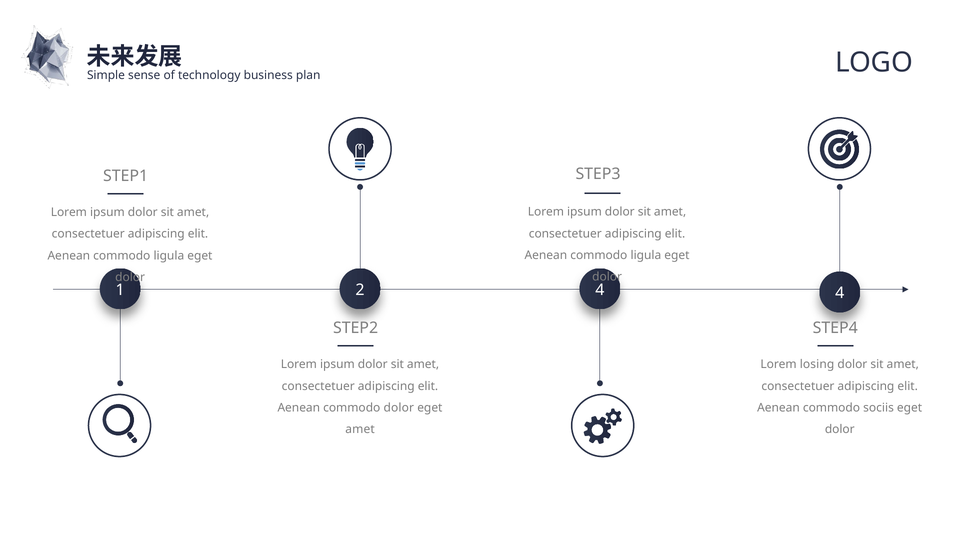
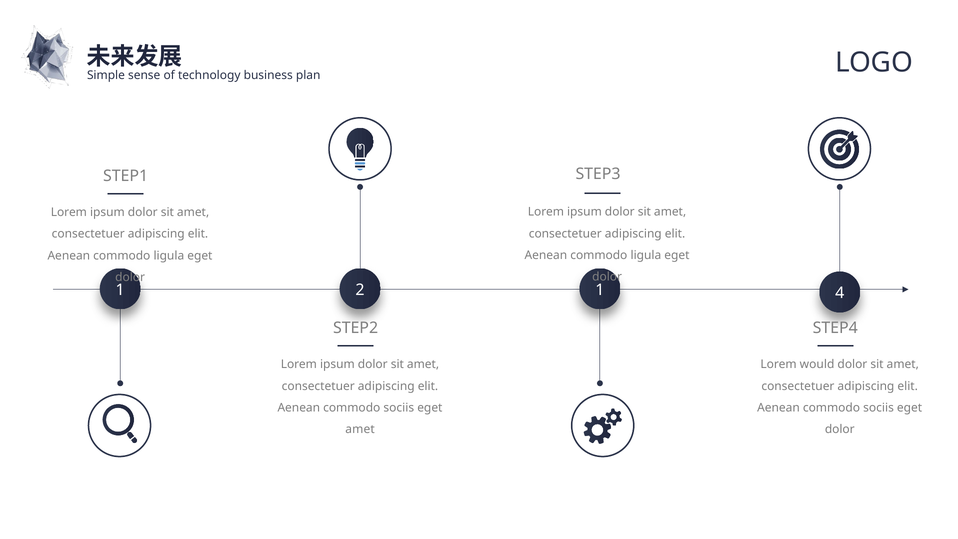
2 4: 4 -> 1
losing: losing -> would
dolor at (399, 408): dolor -> sociis
